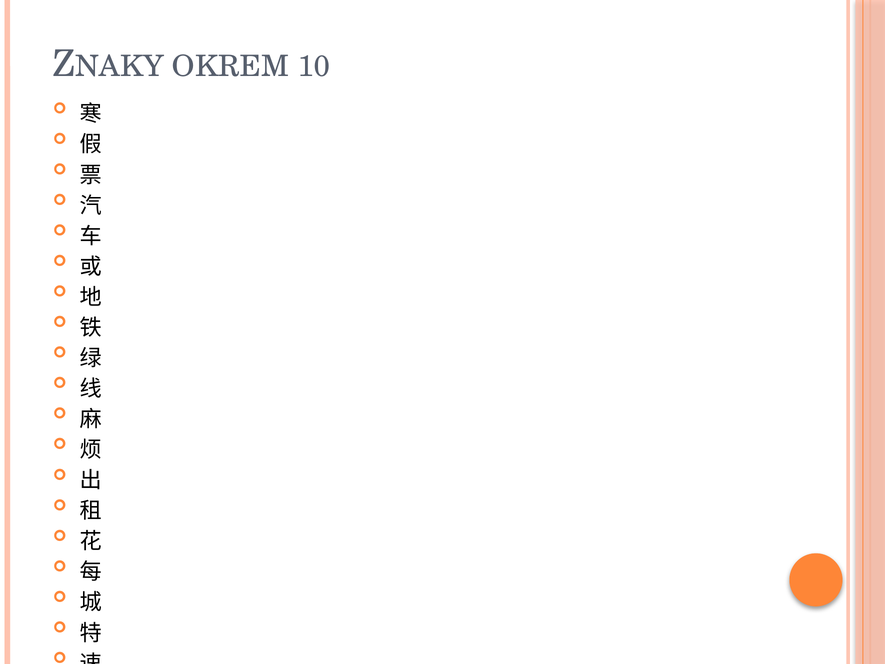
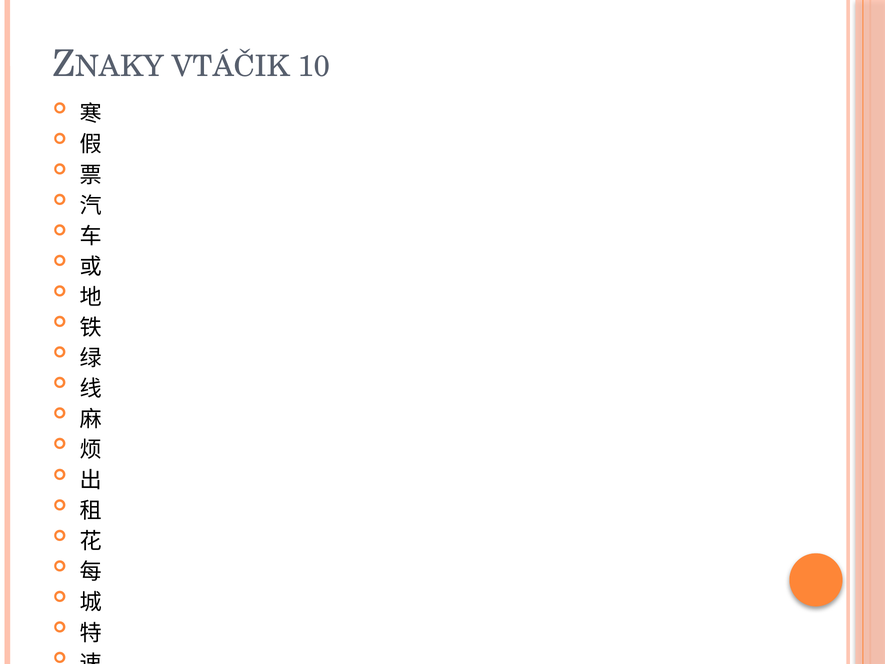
OKREM: OKREM -> VTÁČIK
